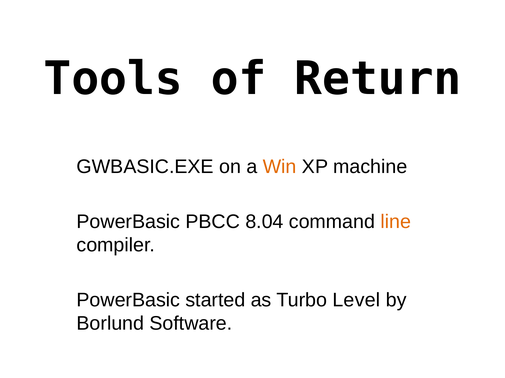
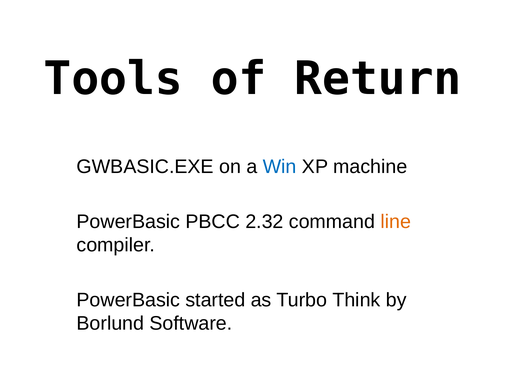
Win colour: orange -> blue
8.04: 8.04 -> 2.32
Level: Level -> Think
